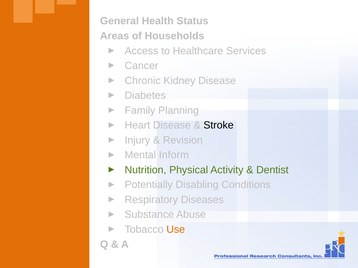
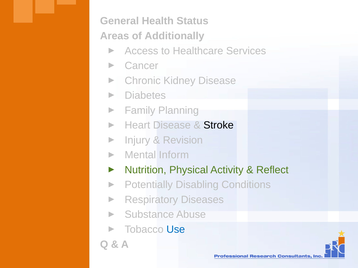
Households: Households -> Additionally
Dentist: Dentist -> Reflect
Use colour: orange -> blue
